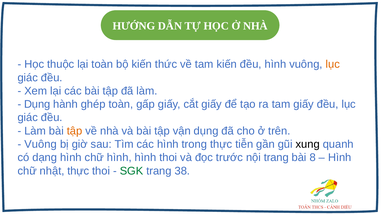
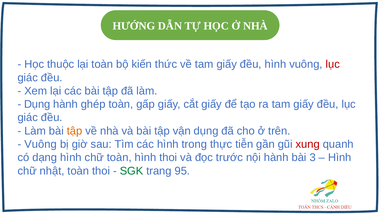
về tam kiến: kiến -> giấy
lục at (333, 64) colour: orange -> red
xung colour: black -> red
chữ hình: hình -> toàn
nội trang: trang -> hành
8: 8 -> 3
nhật thực: thực -> toàn
38: 38 -> 95
